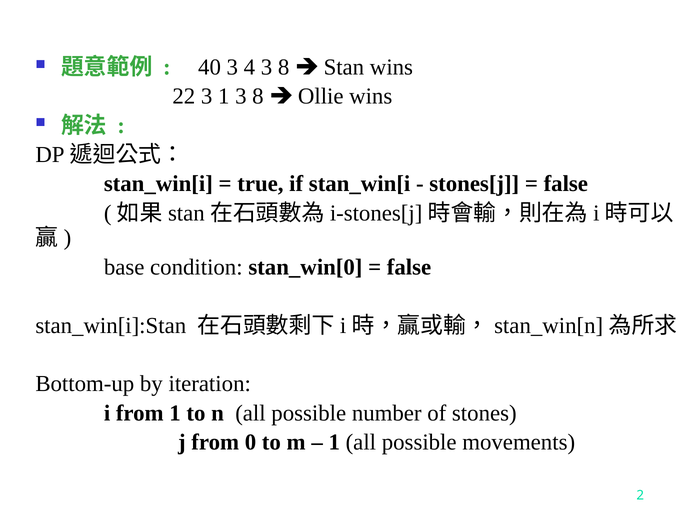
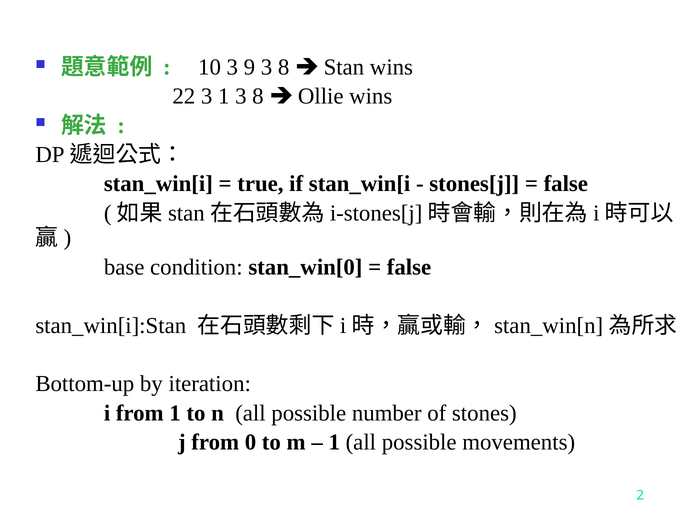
40: 40 -> 10
4: 4 -> 9
